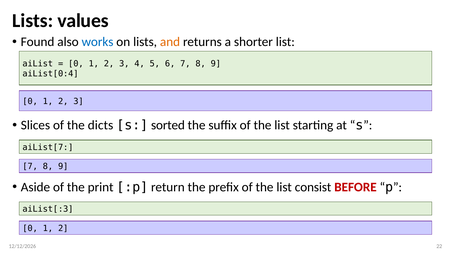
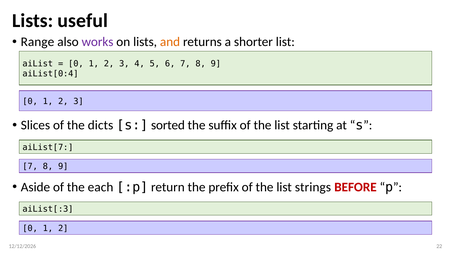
values: values -> useful
Found: Found -> Range
works colour: blue -> purple
print: print -> each
consist: consist -> strings
